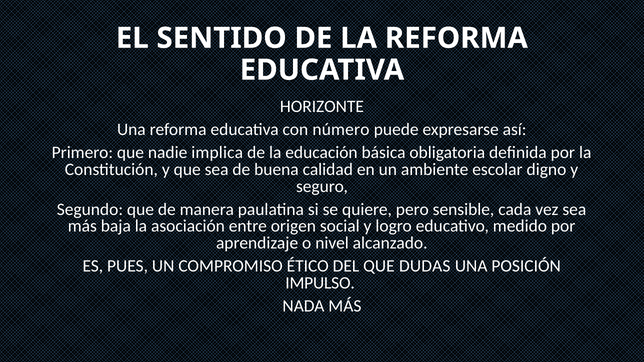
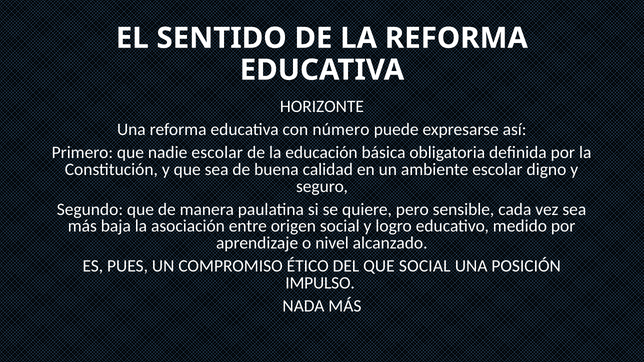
nadie implica: implica -> escolar
QUE DUDAS: DUDAS -> SOCIAL
